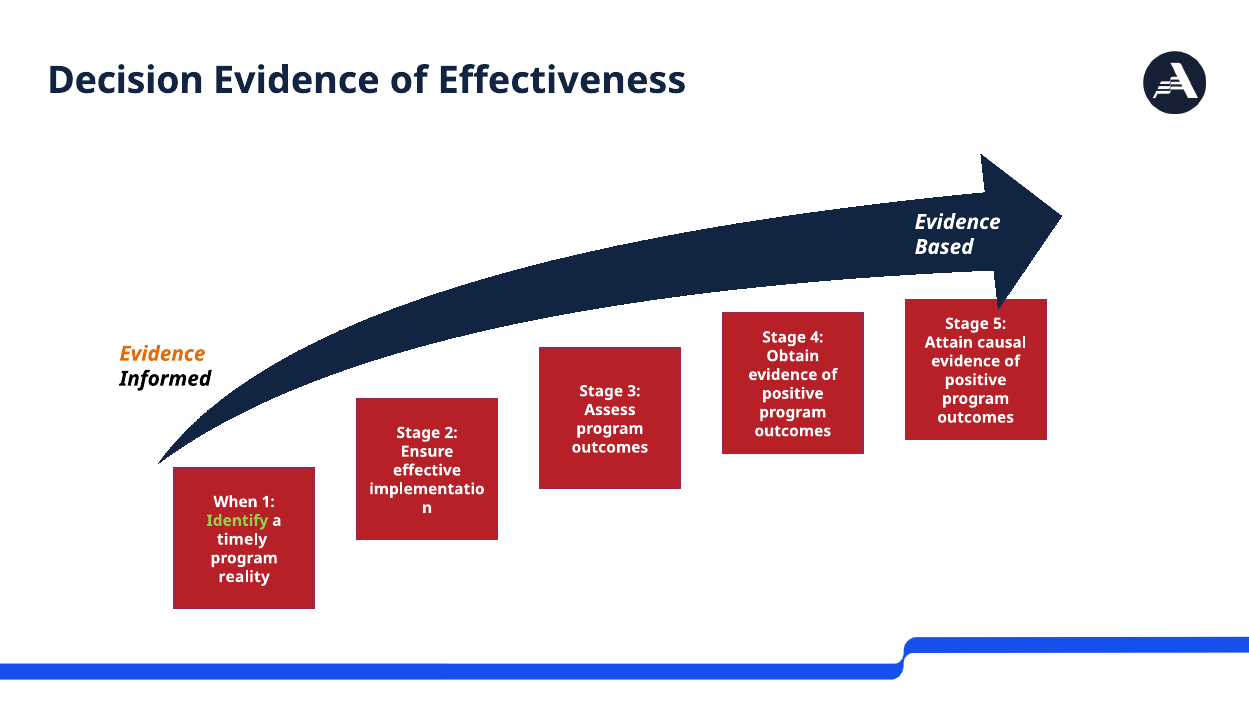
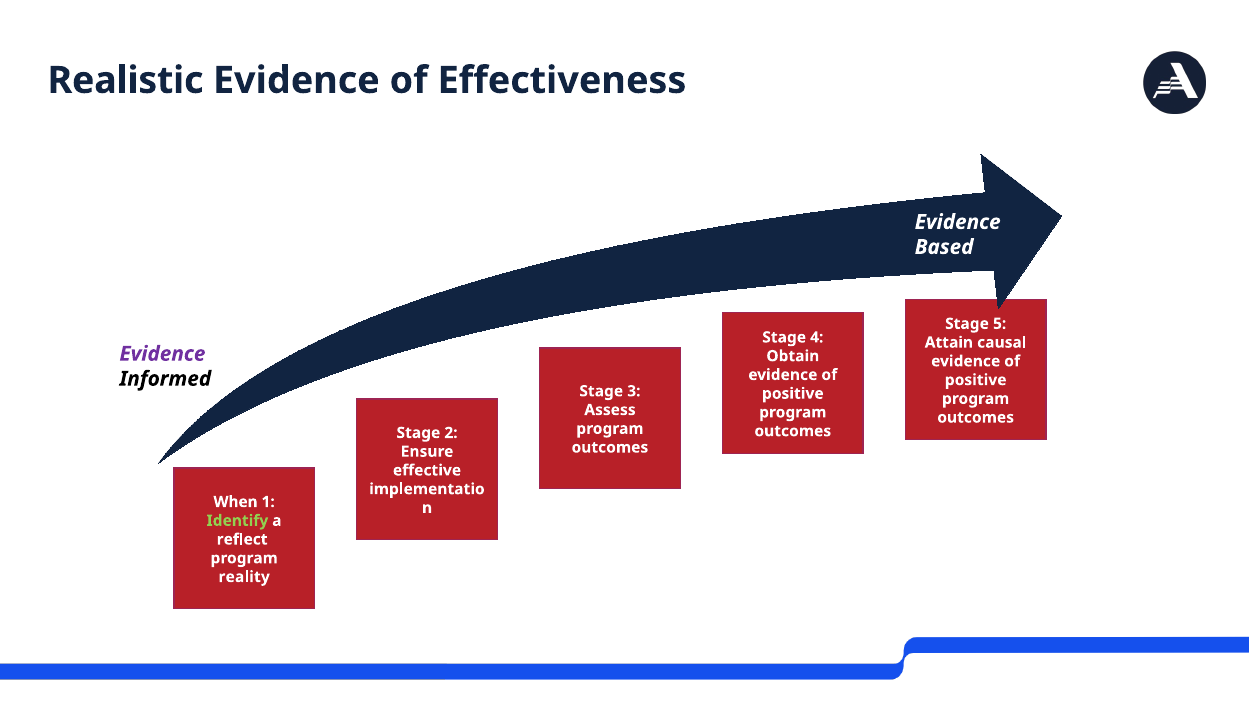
Decision: Decision -> Realistic
Evidence at (162, 354) colour: orange -> purple
timely: timely -> reflect
